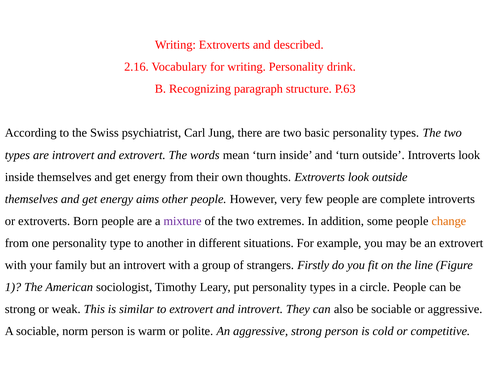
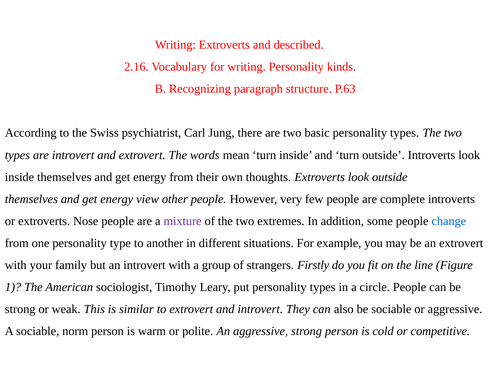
drink: drink -> kinds
aims: aims -> view
Born: Born -> Nose
change colour: orange -> blue
